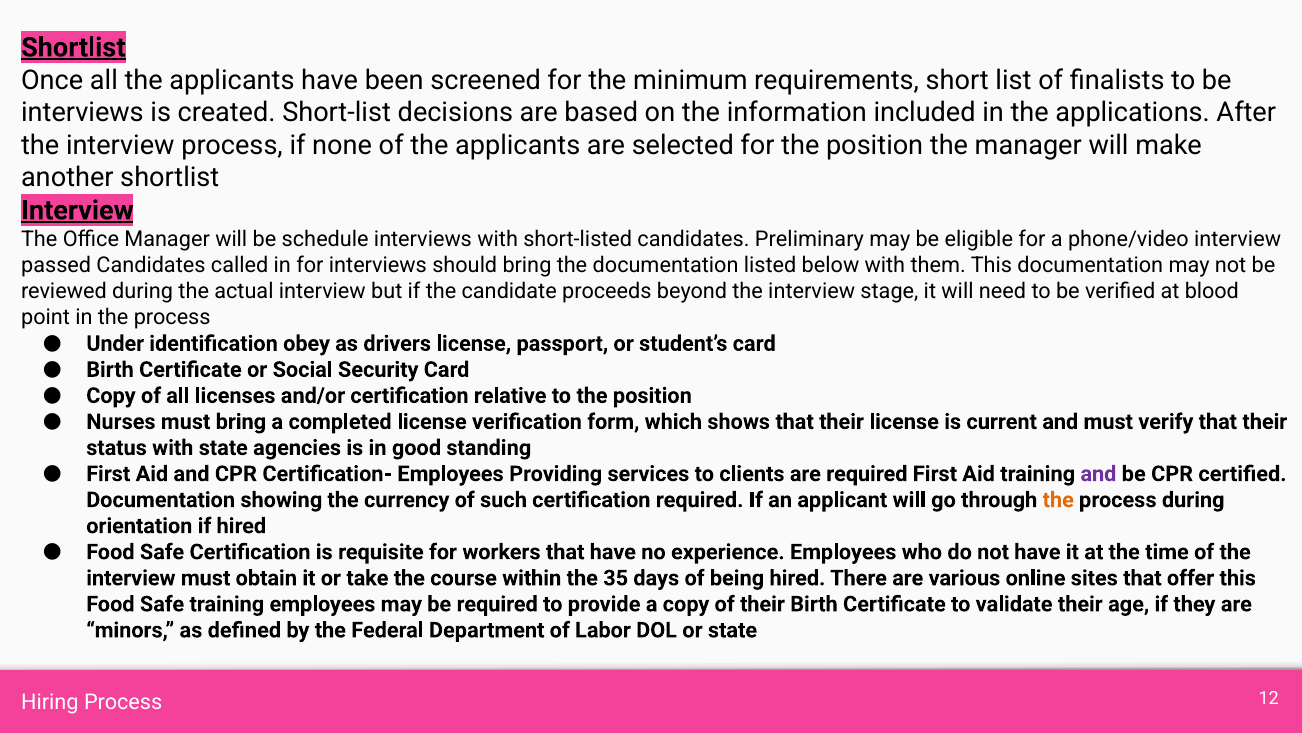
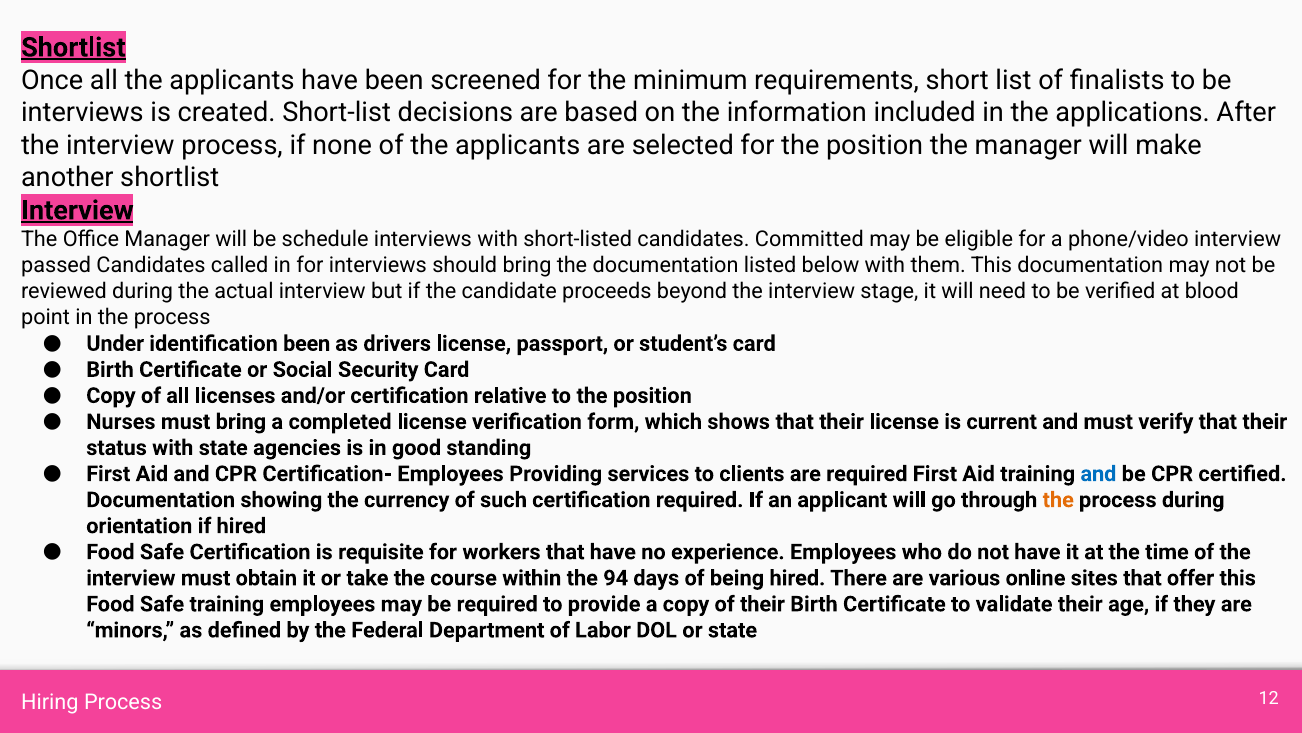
Preliminary: Preliminary -> Committed
identification obey: obey -> been
and at (1098, 474) colour: purple -> blue
35: 35 -> 94
